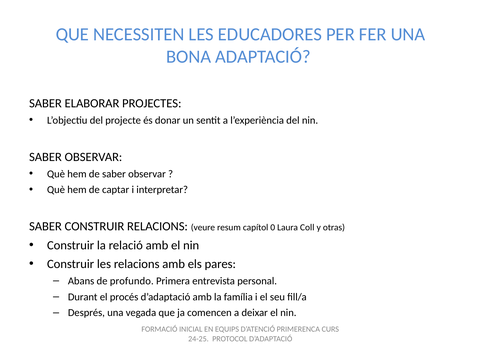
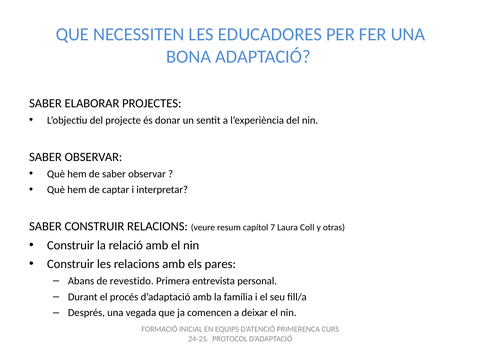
0: 0 -> 7
profundo: profundo -> revestido
